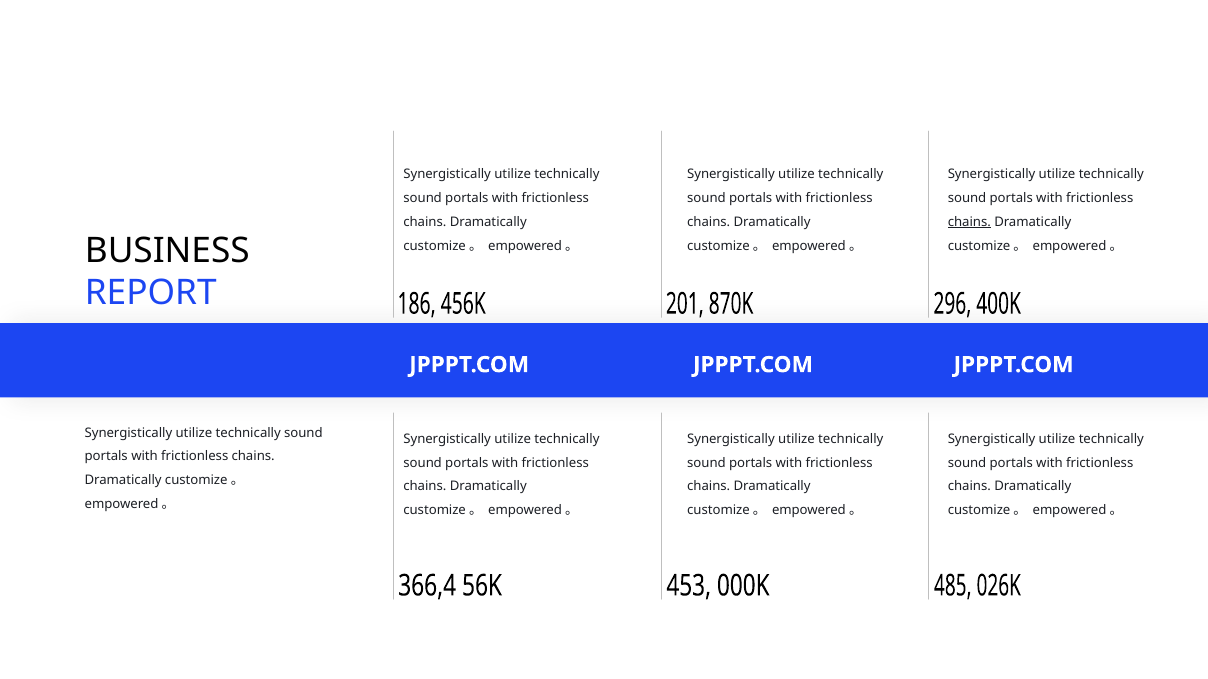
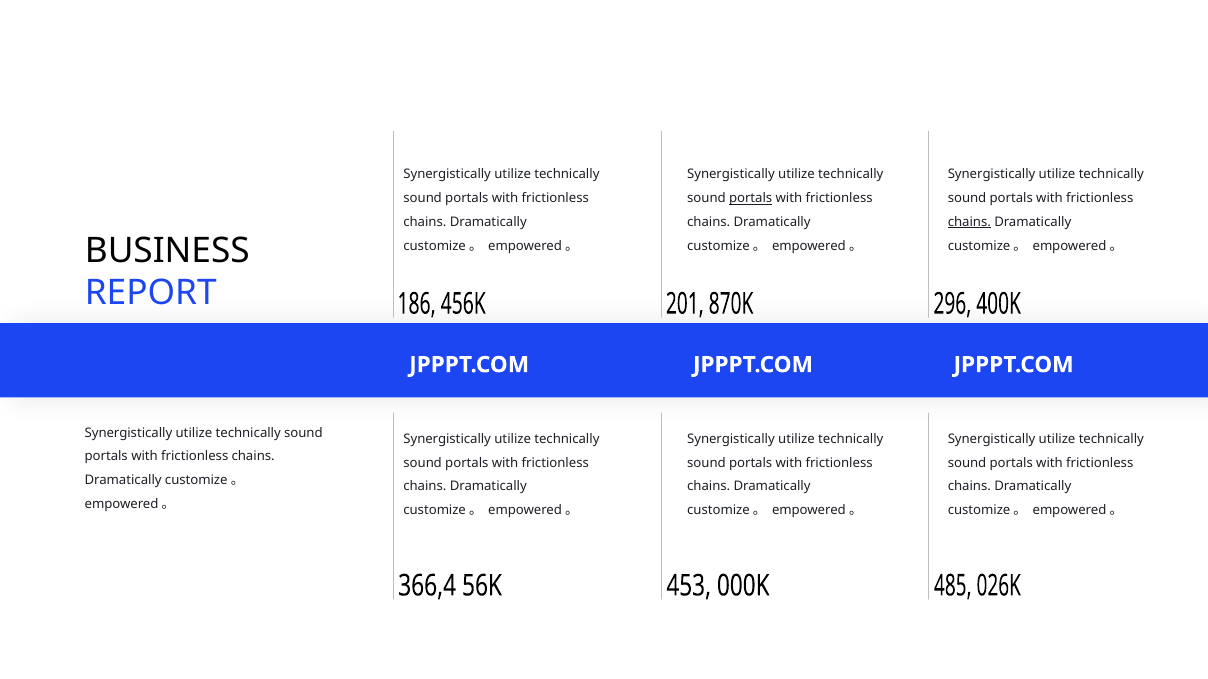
portals at (751, 199) underline: none -> present
